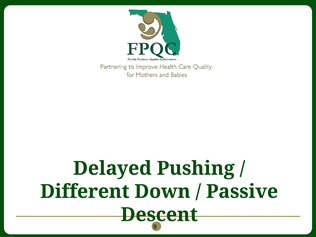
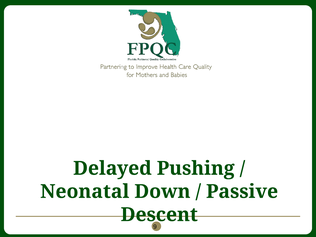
Different: Different -> Neonatal
